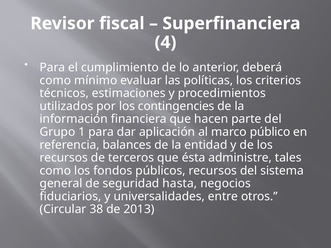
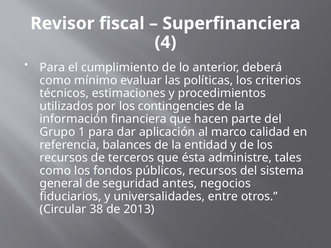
público: público -> calidad
hasta: hasta -> antes
